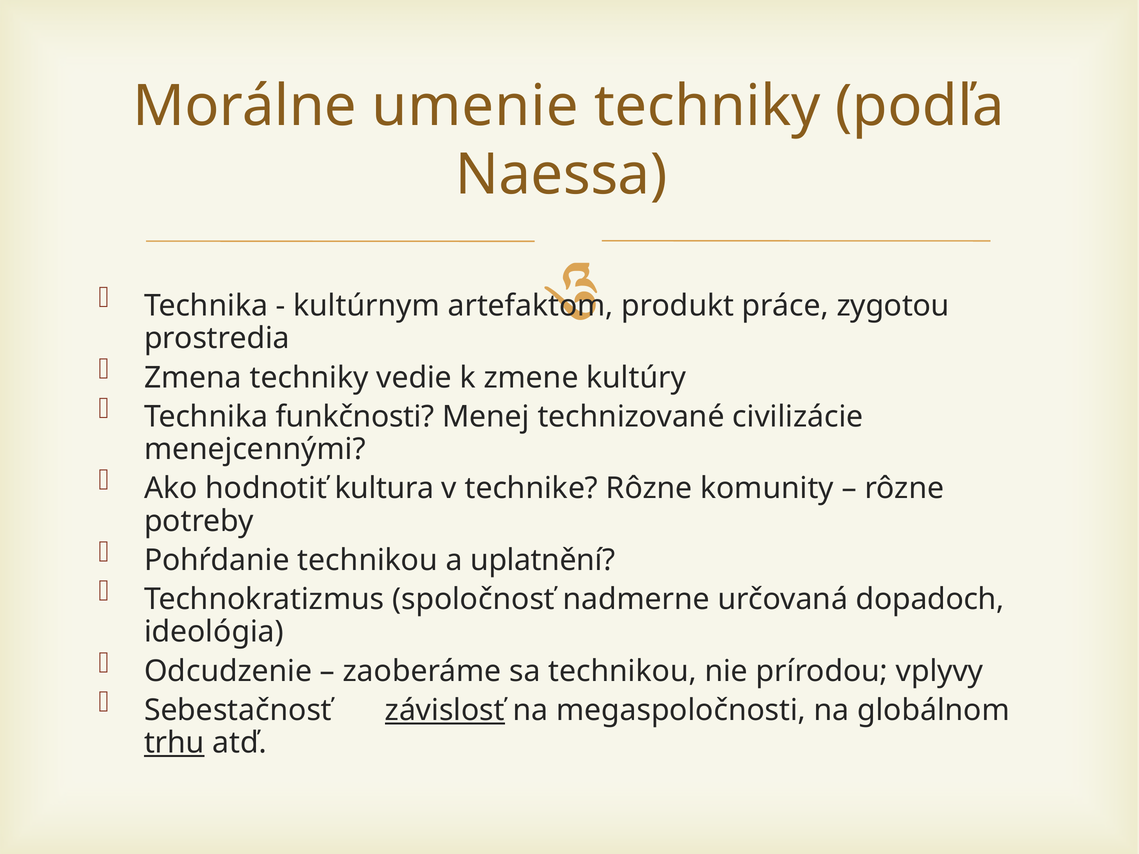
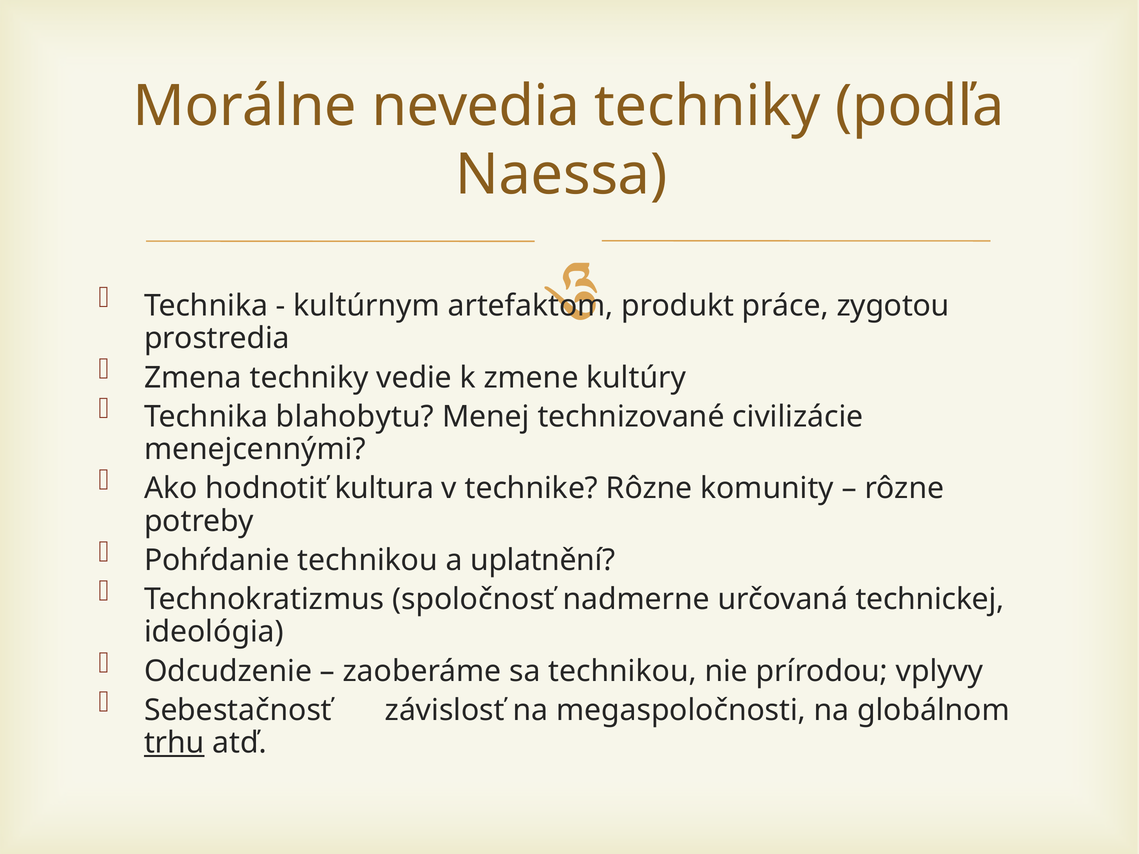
umenie: umenie -> nevedia
funkčnosti: funkčnosti -> blahobytu
dopadoch: dopadoch -> technickej
závislosť underline: present -> none
